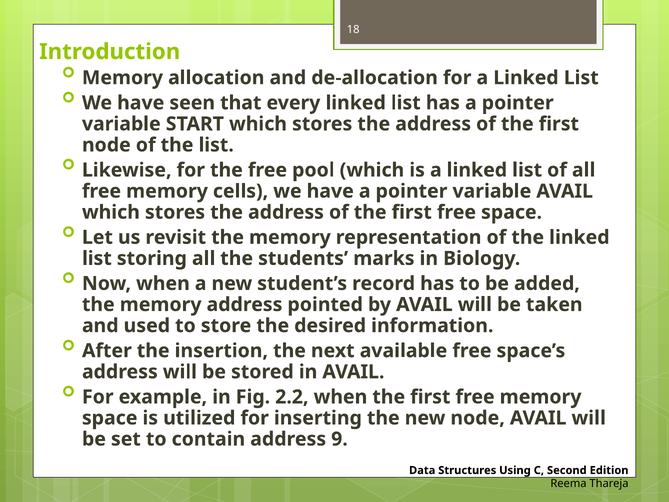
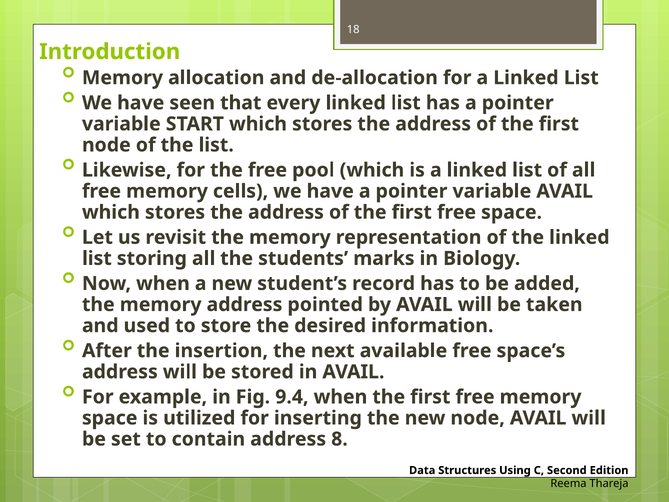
2.2: 2.2 -> 9.4
9: 9 -> 8
